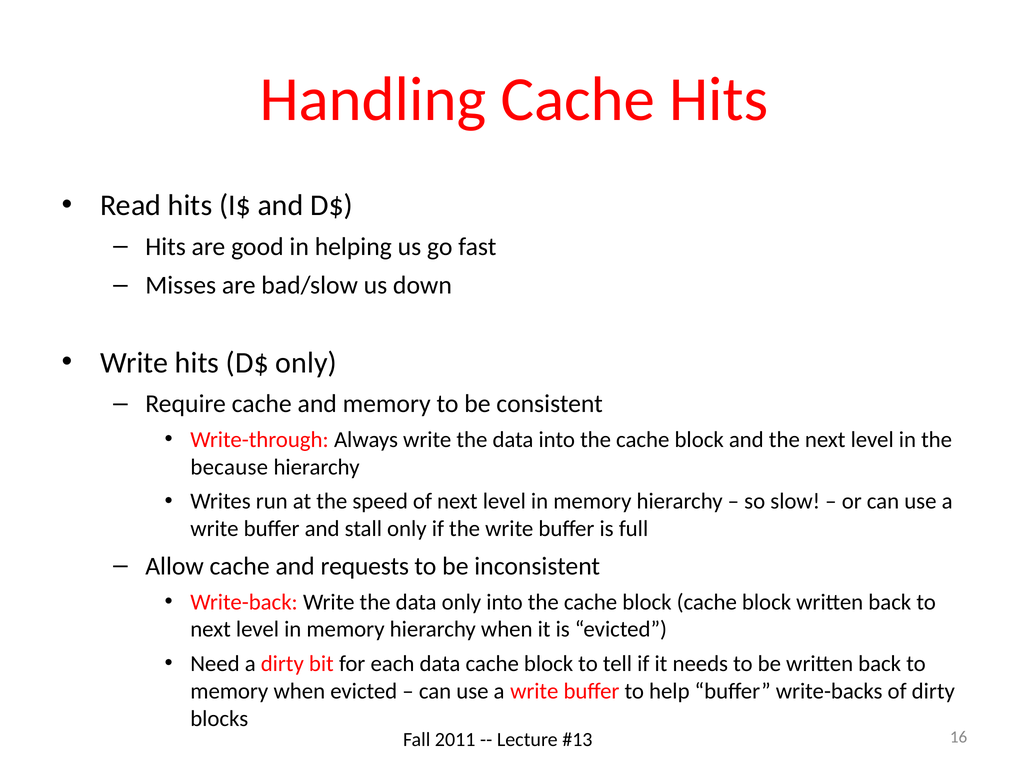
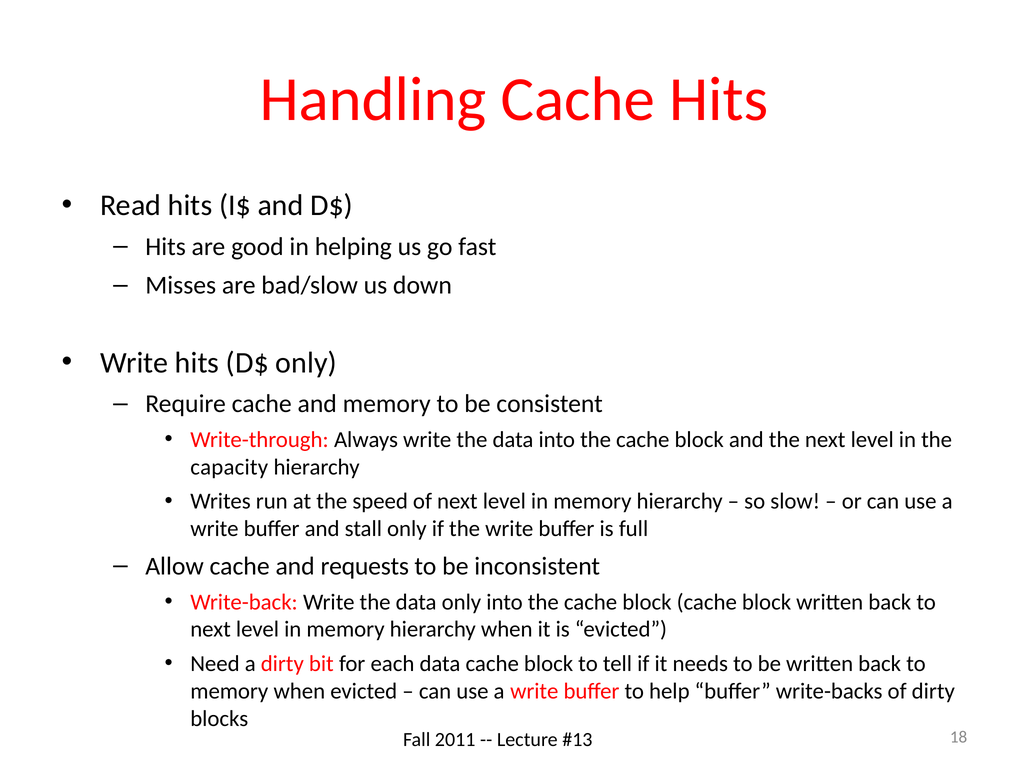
because: because -> capacity
16: 16 -> 18
